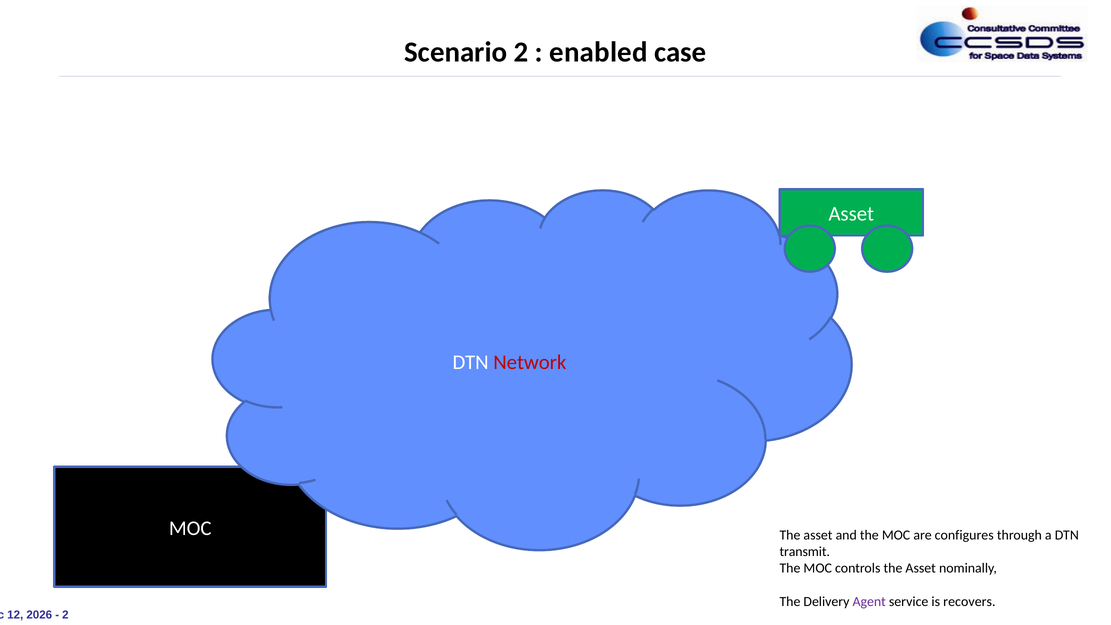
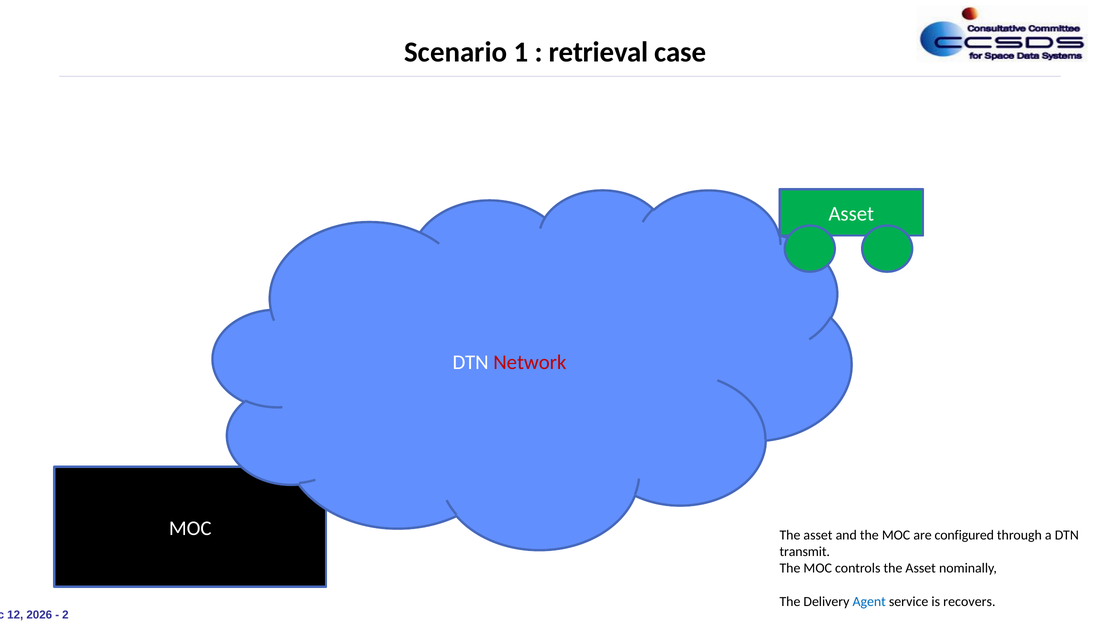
Scenario 2: 2 -> 1
enabled: enabled -> retrieval
configures: configures -> configured
Agent colour: purple -> blue
